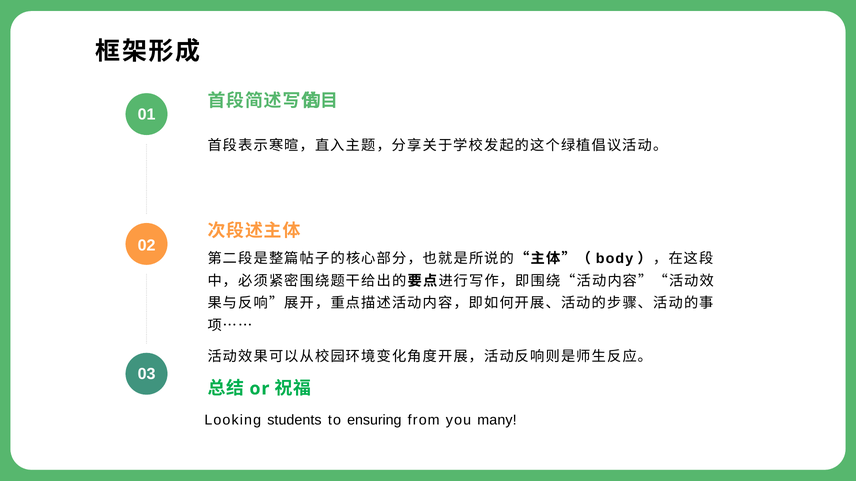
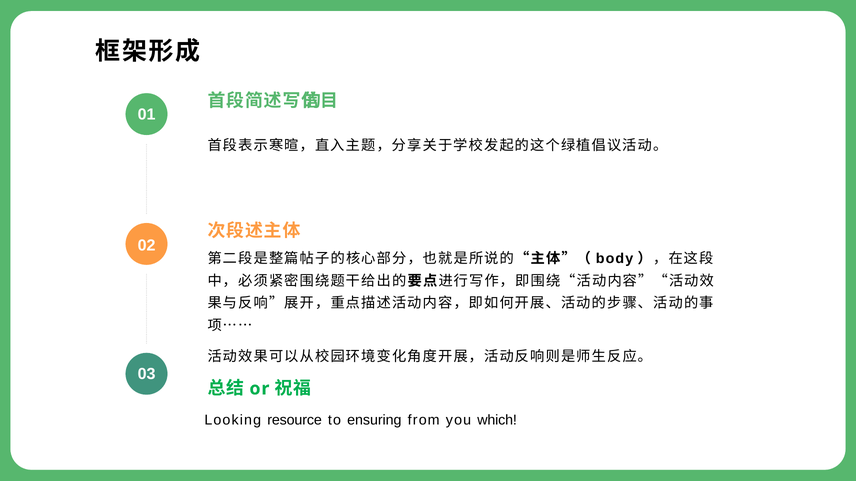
students: students -> resource
many: many -> which
